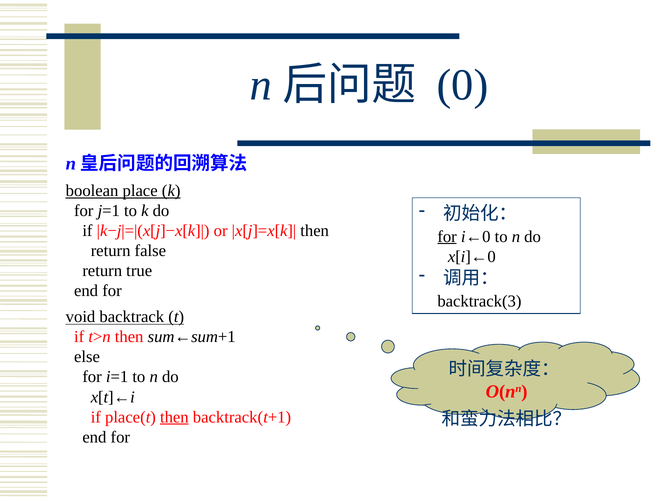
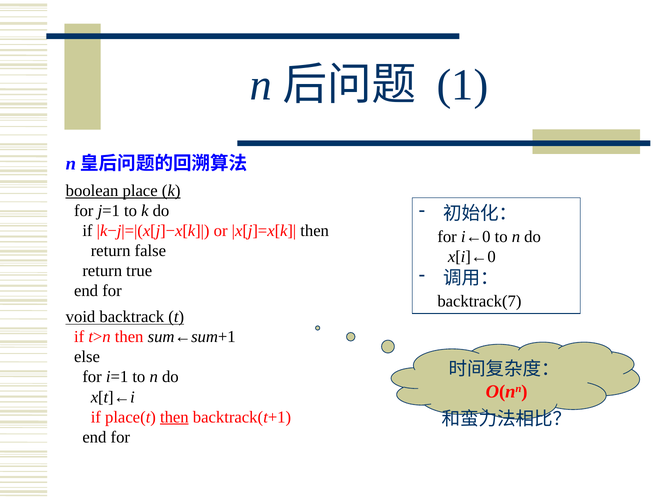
0: 0 -> 1
for at (447, 236) underline: present -> none
backtrack(3: backtrack(3 -> backtrack(7
